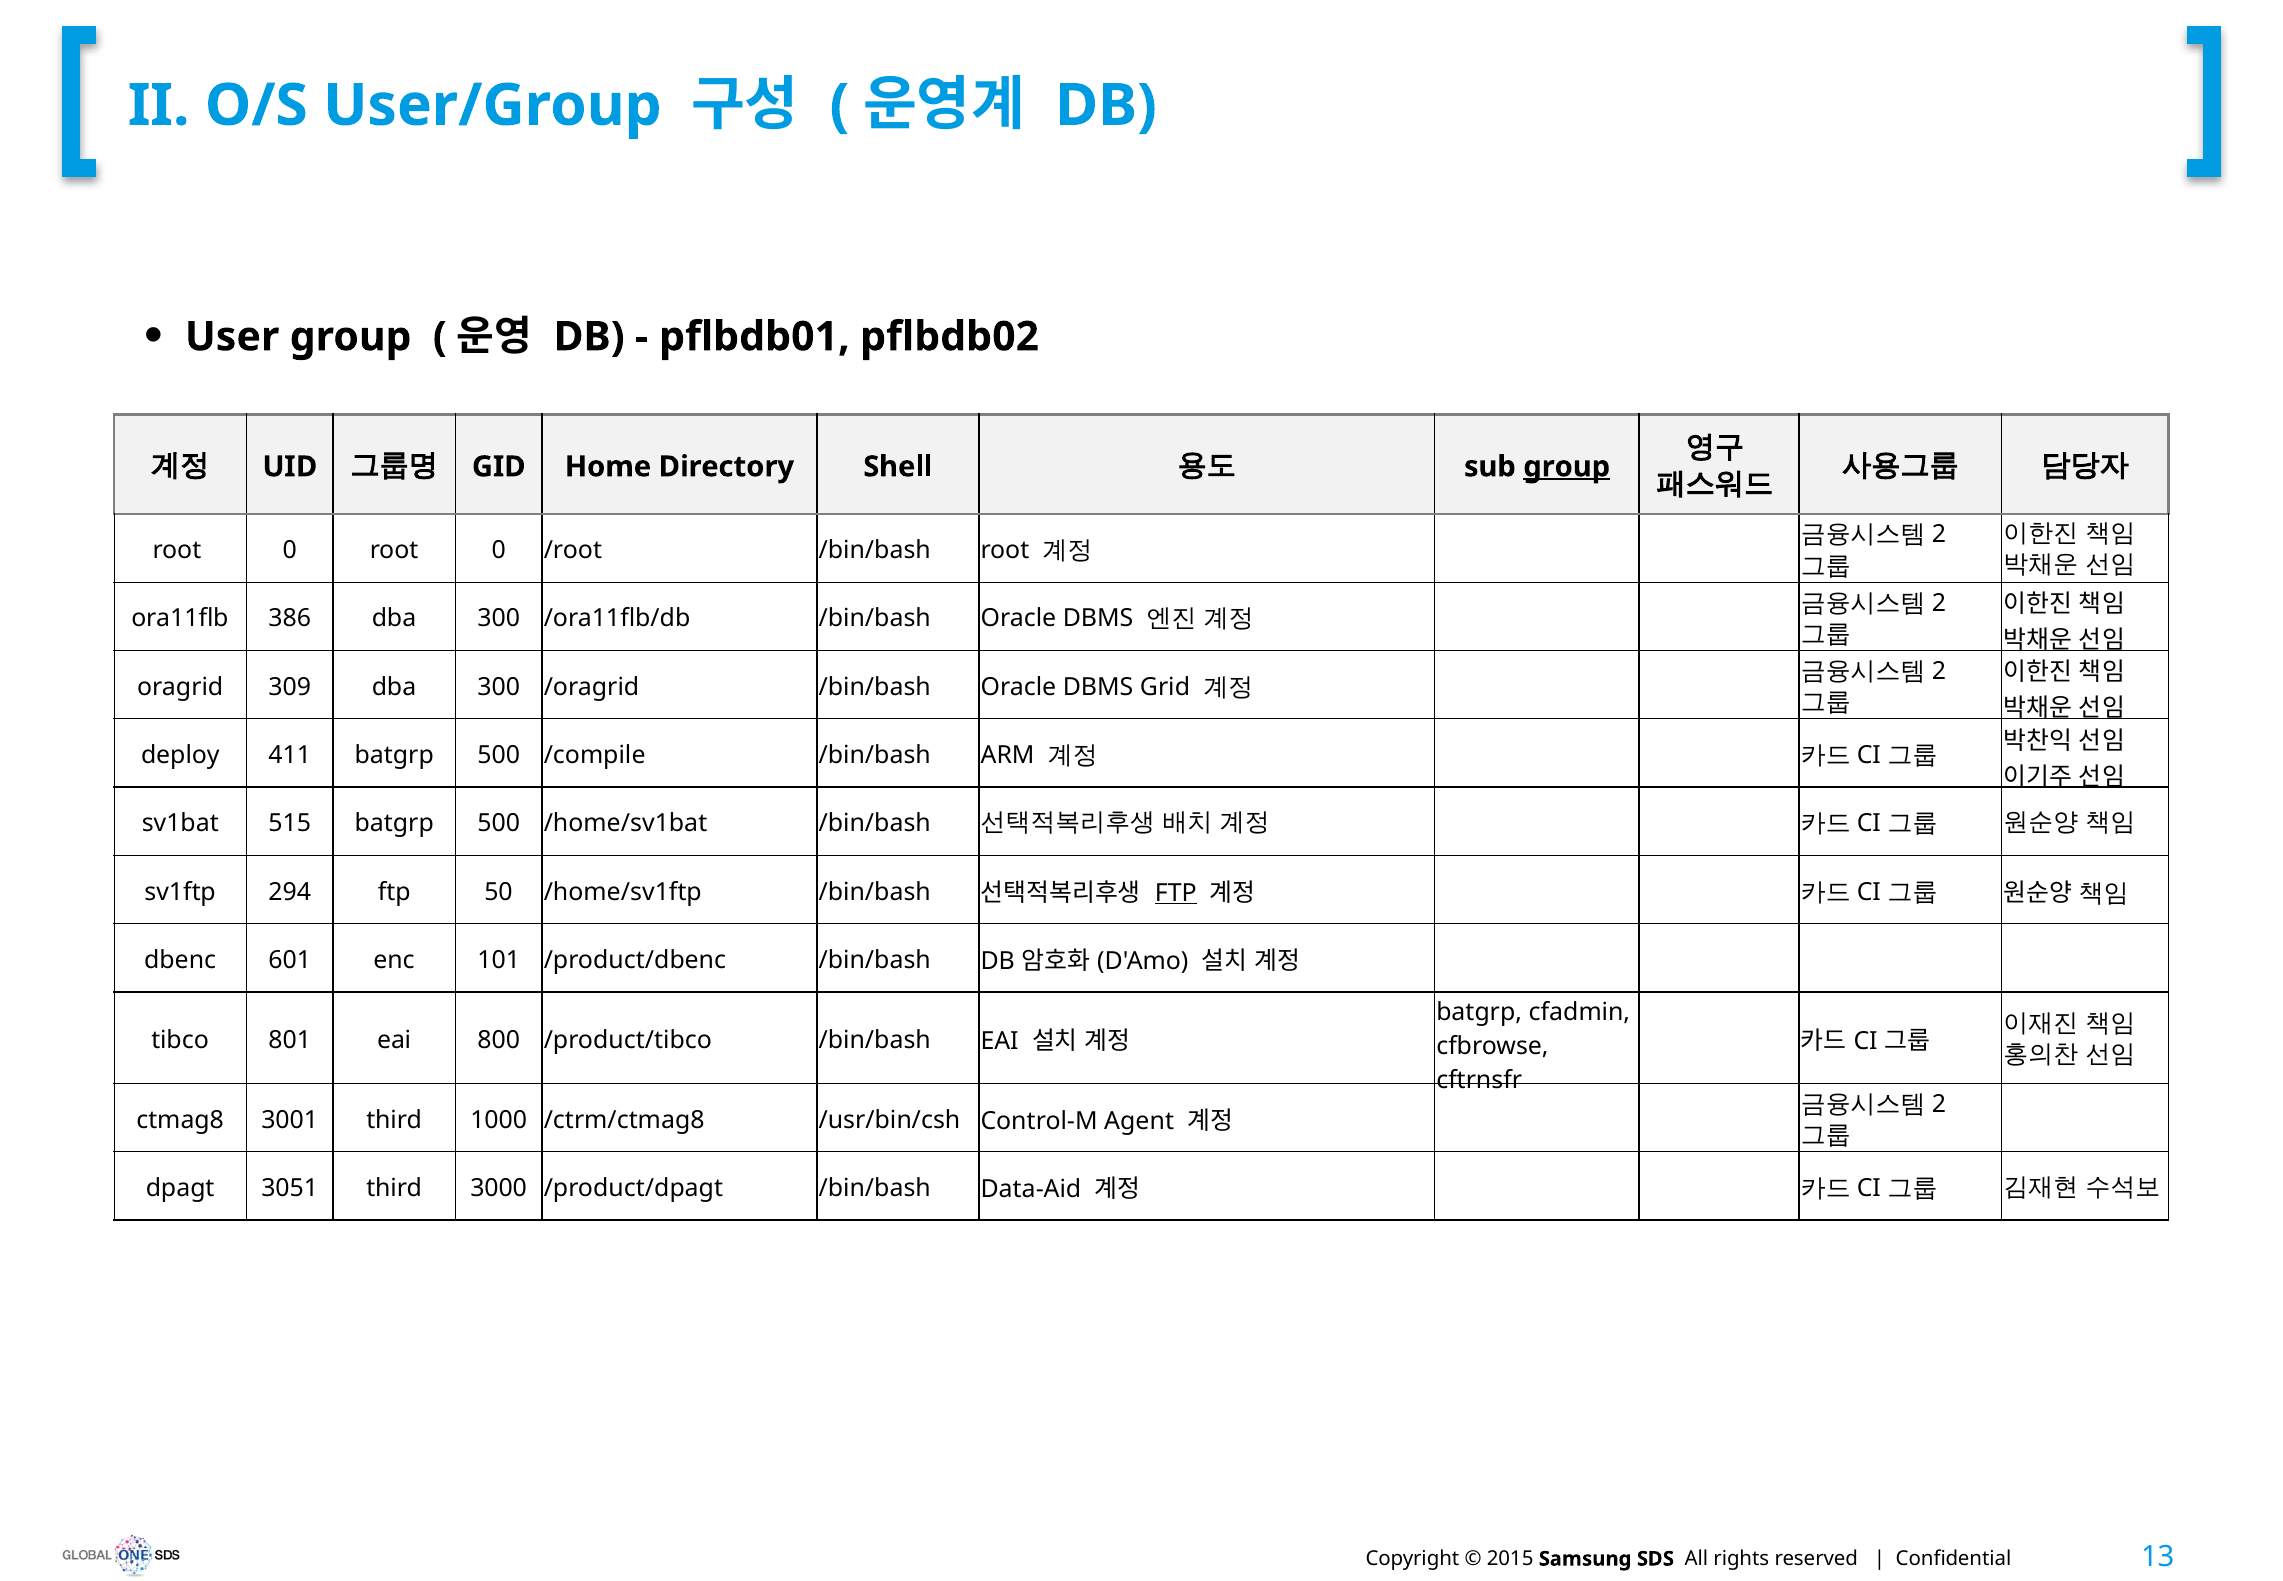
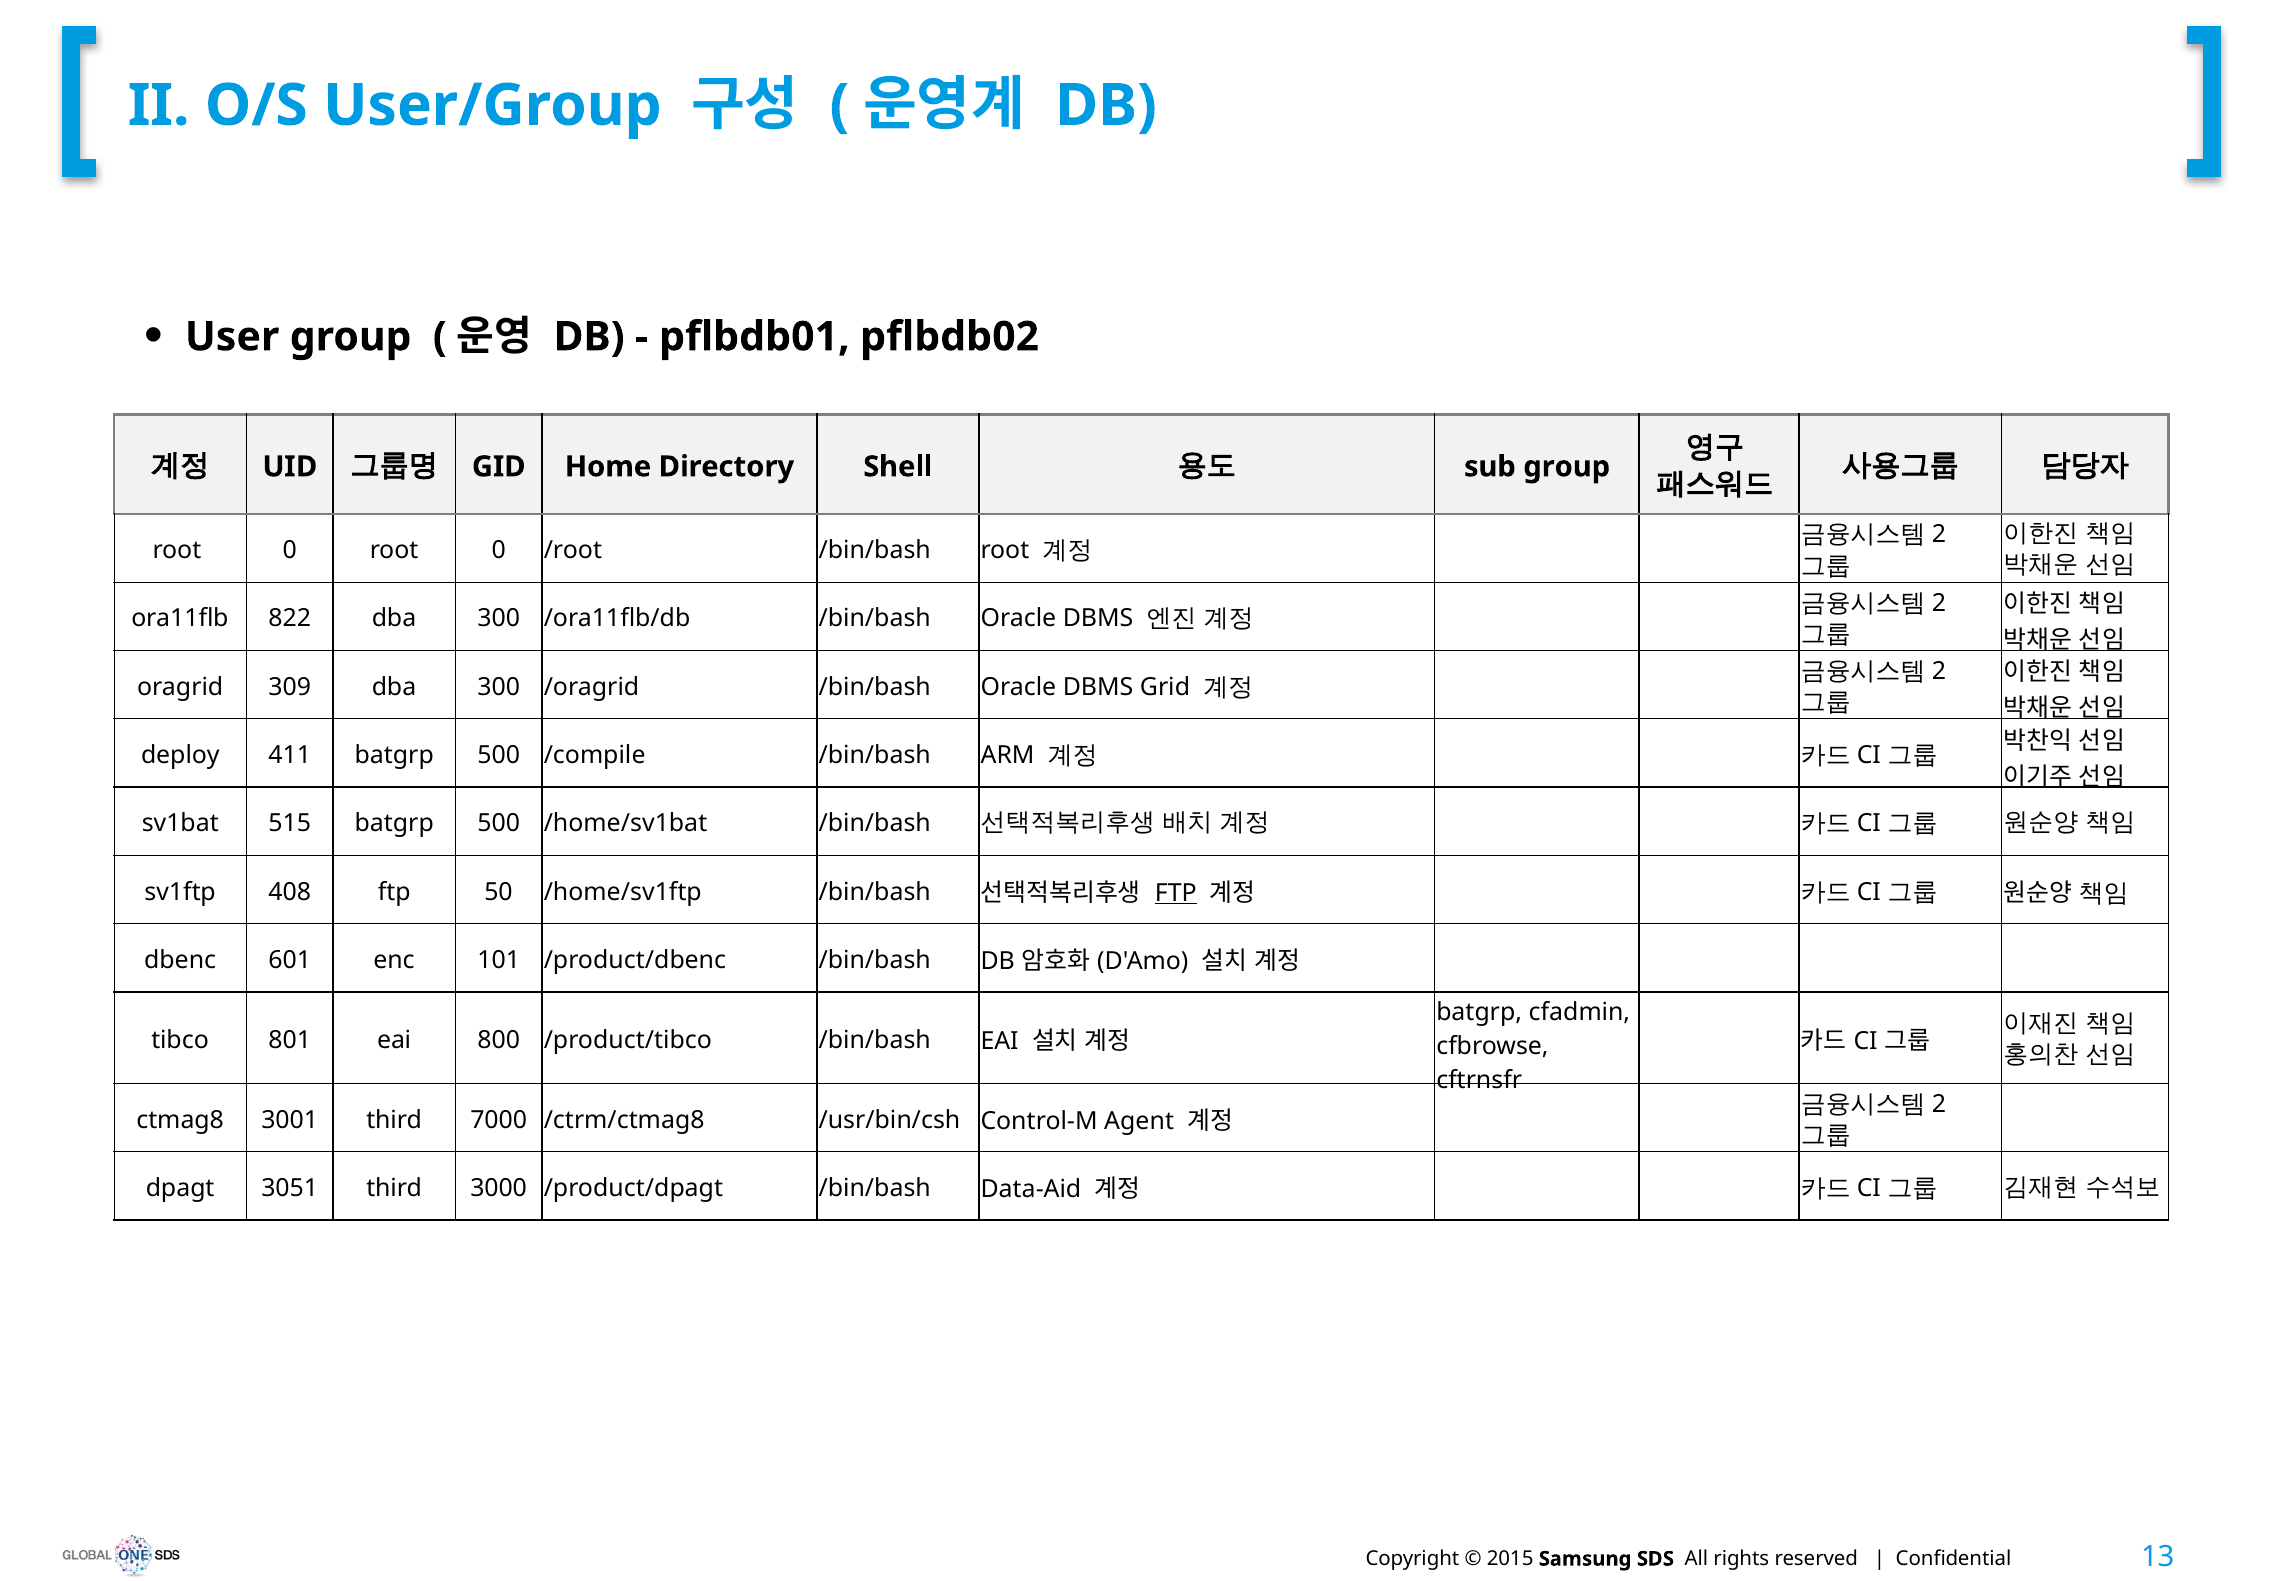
group at (1567, 467) underline: present -> none
386: 386 -> 822
294: 294 -> 408
1000: 1000 -> 7000
